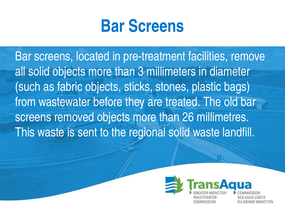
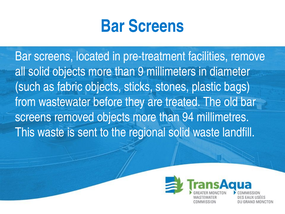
3: 3 -> 9
26: 26 -> 94
